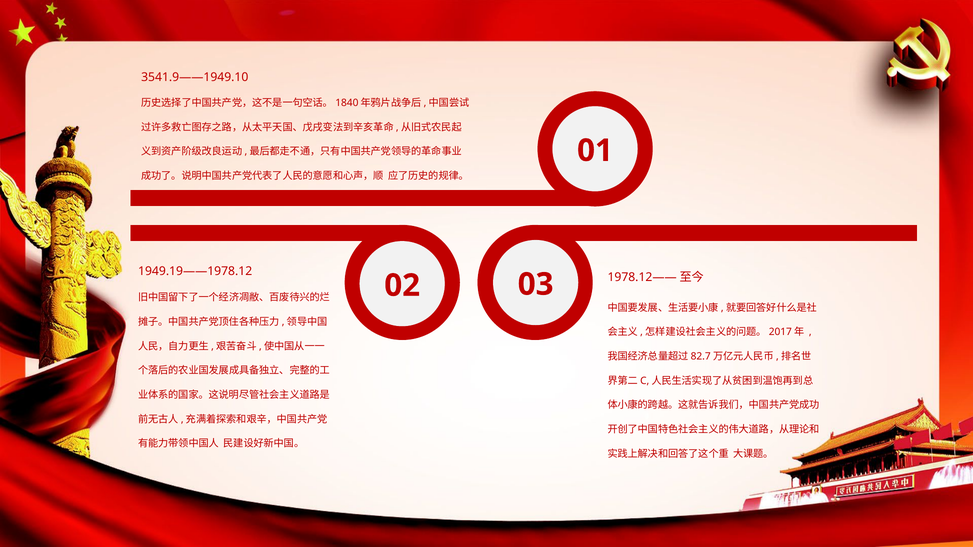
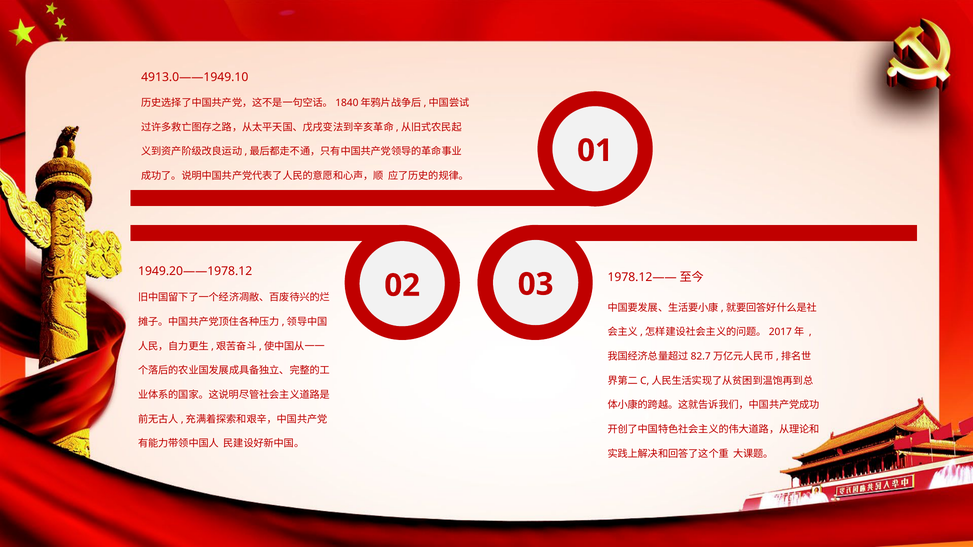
3541.9——1949.10: 3541.9——1949.10 -> 4913.0——1949.10
1949.19——1978.12: 1949.19——1978.12 -> 1949.20——1978.12
